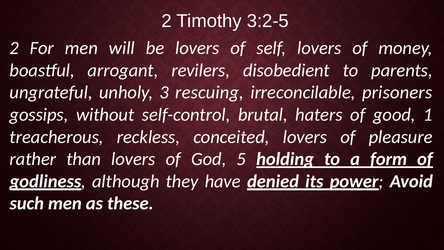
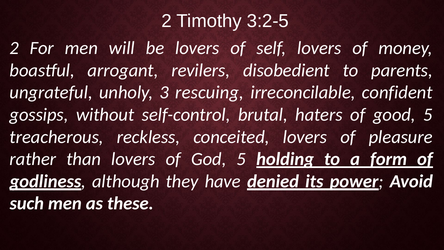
prisoners: prisoners -> confident
good 1: 1 -> 5
